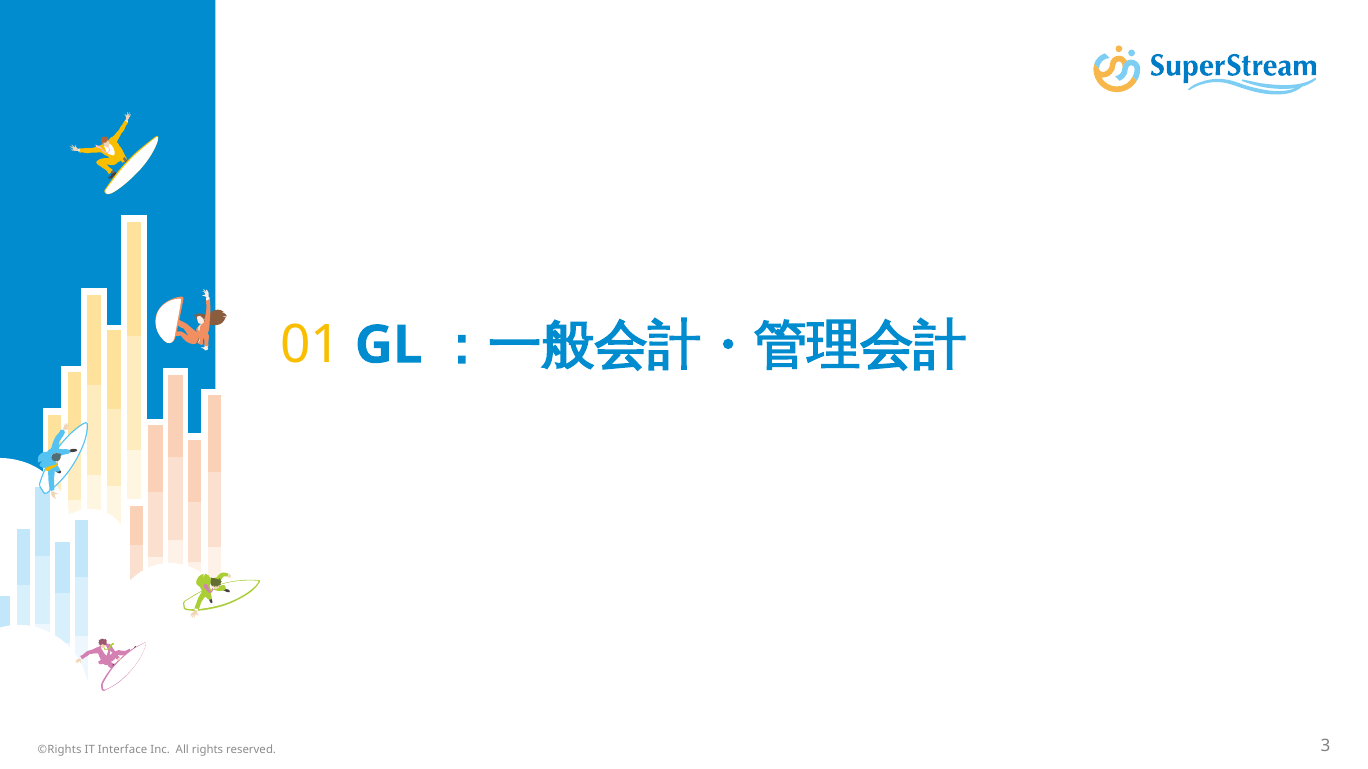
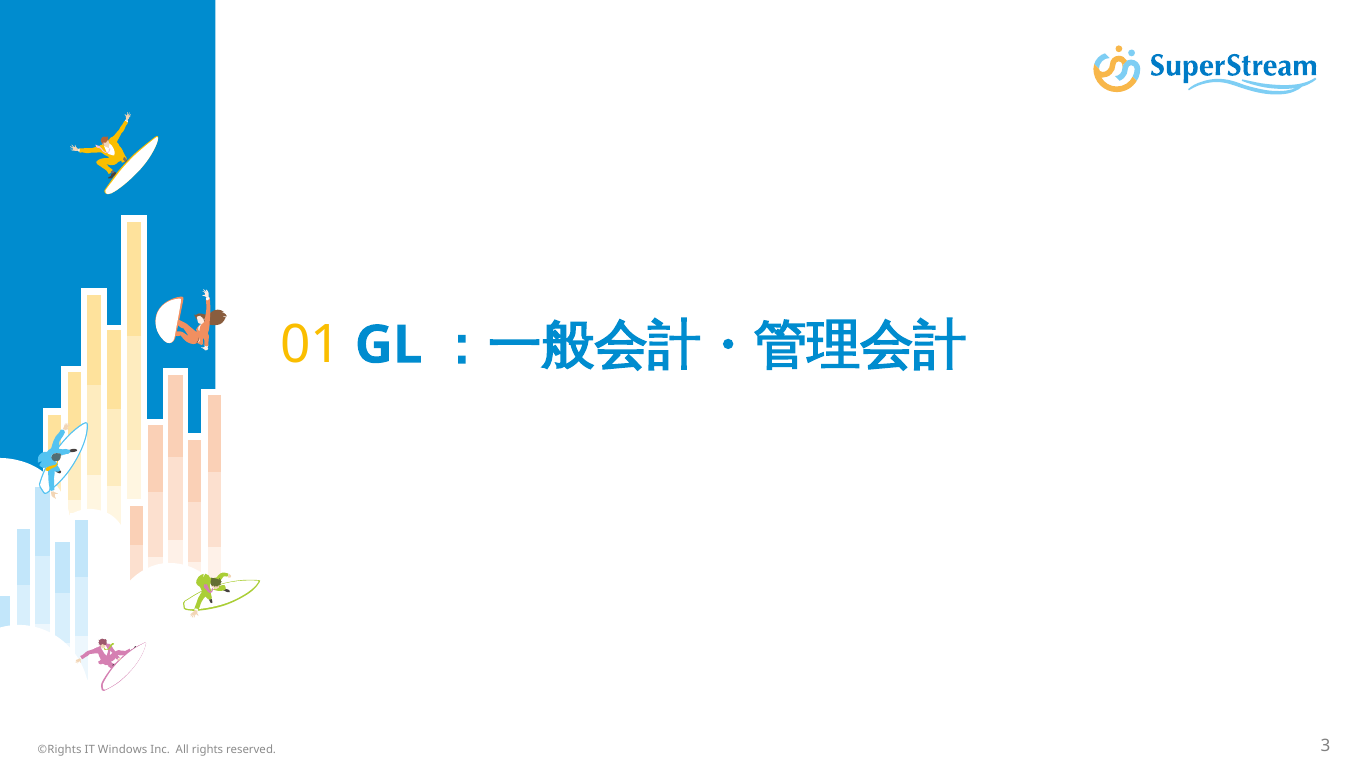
Interface: Interface -> Windows
